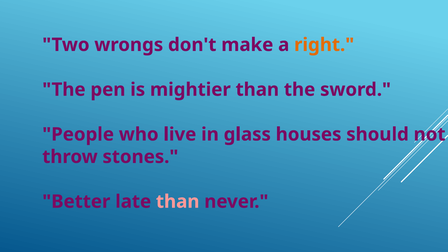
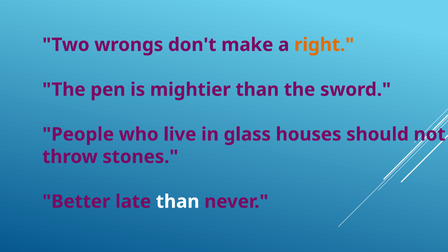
than at (178, 202) colour: pink -> white
